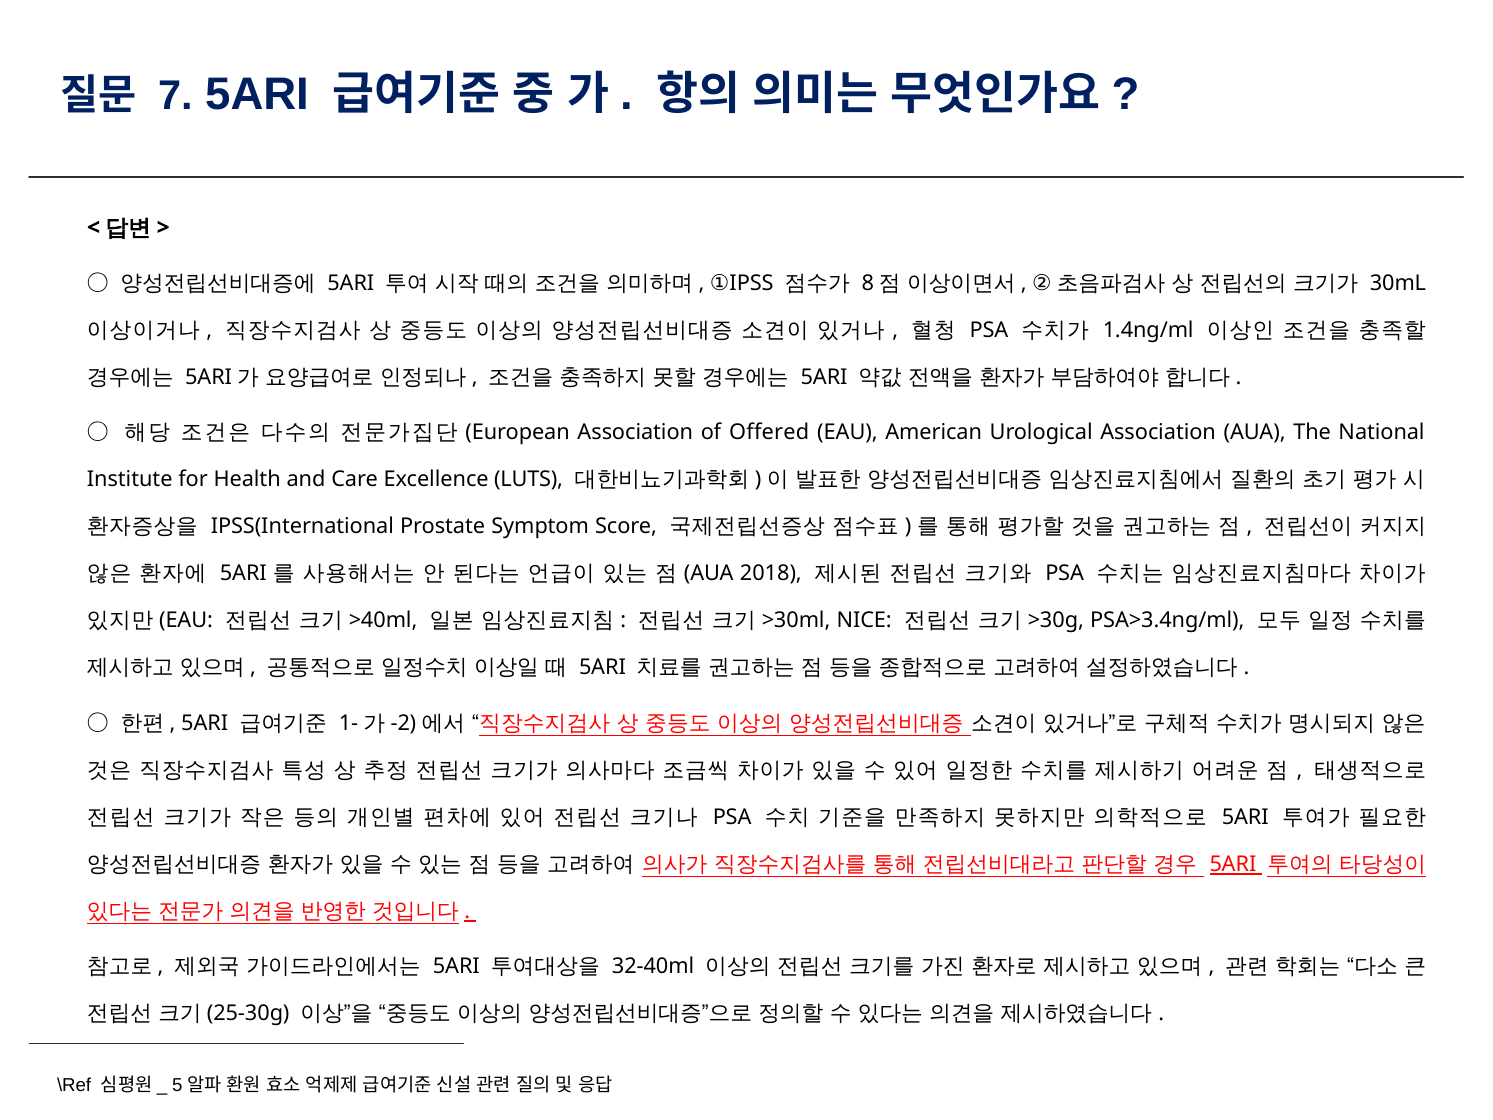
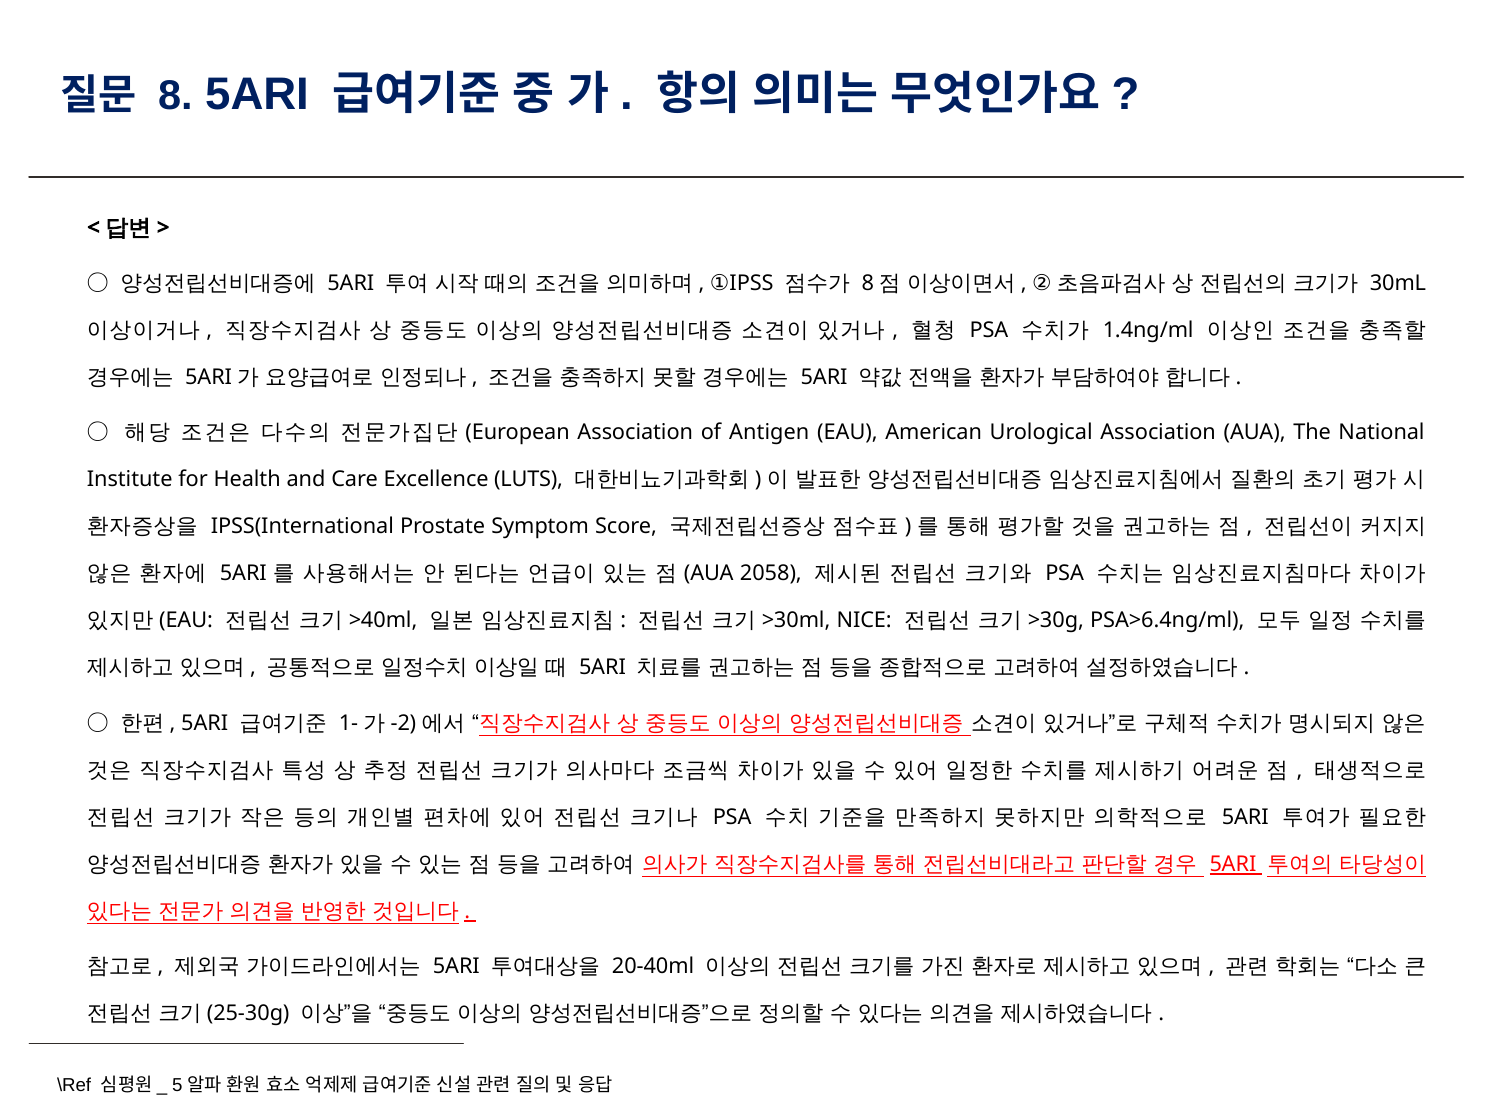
7: 7 -> 8
Offered: Offered -> Antigen
2018: 2018 -> 2058
PSA>3.4ng/ml: PSA>3.4ng/ml -> PSA>6.4ng/ml
32-40ml: 32-40ml -> 20-40ml
